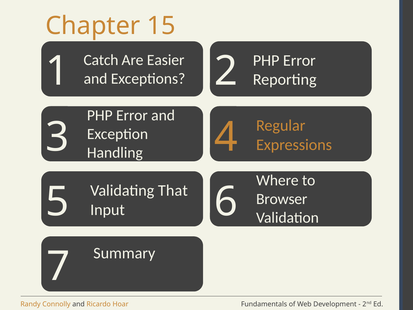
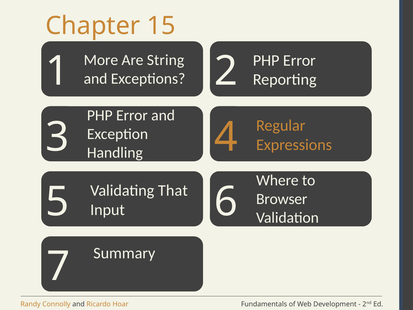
Catch: Catch -> More
Easier: Easier -> String
